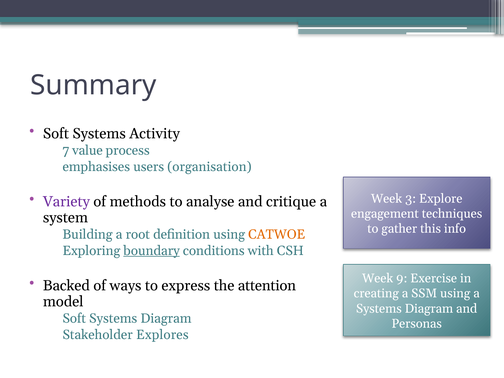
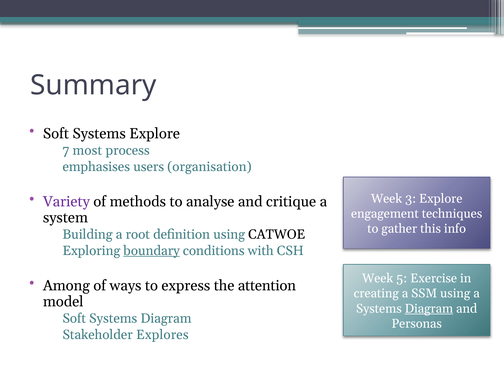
Systems Activity: Activity -> Explore
value: value -> most
CATWOE colour: orange -> black
9: 9 -> 5
Backed: Backed -> Among
Diagram at (429, 309) underline: none -> present
